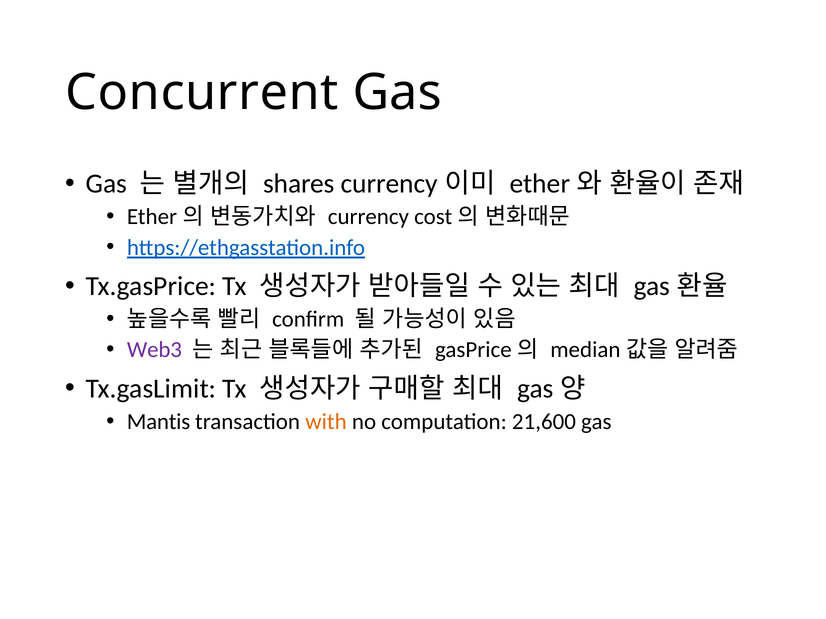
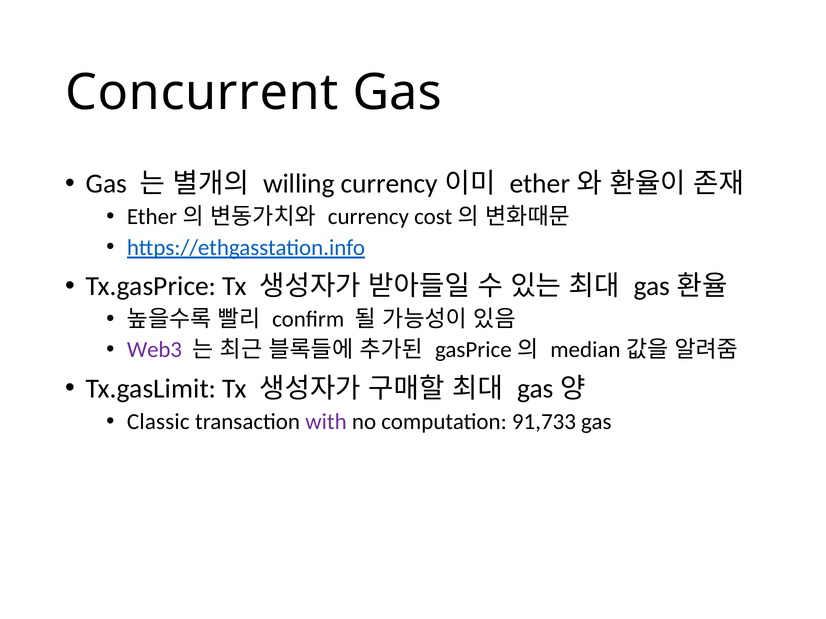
shares: shares -> willing
Mantis: Mantis -> Classic
with colour: orange -> purple
21,600: 21,600 -> 91,733
